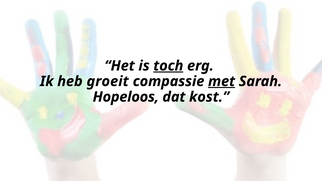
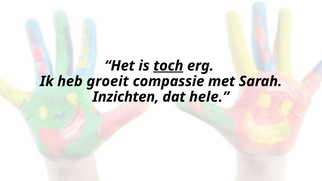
met underline: present -> none
Hopeloos: Hopeloos -> Inzichten
kost: kost -> hele
